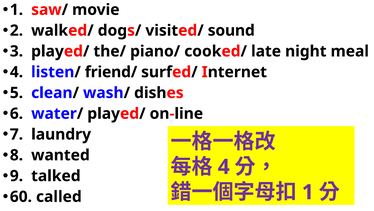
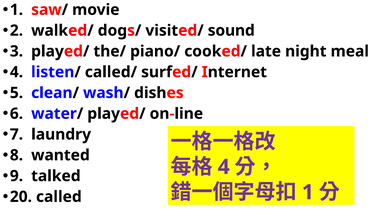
friend/: friend/ -> called/
60: 60 -> 20
